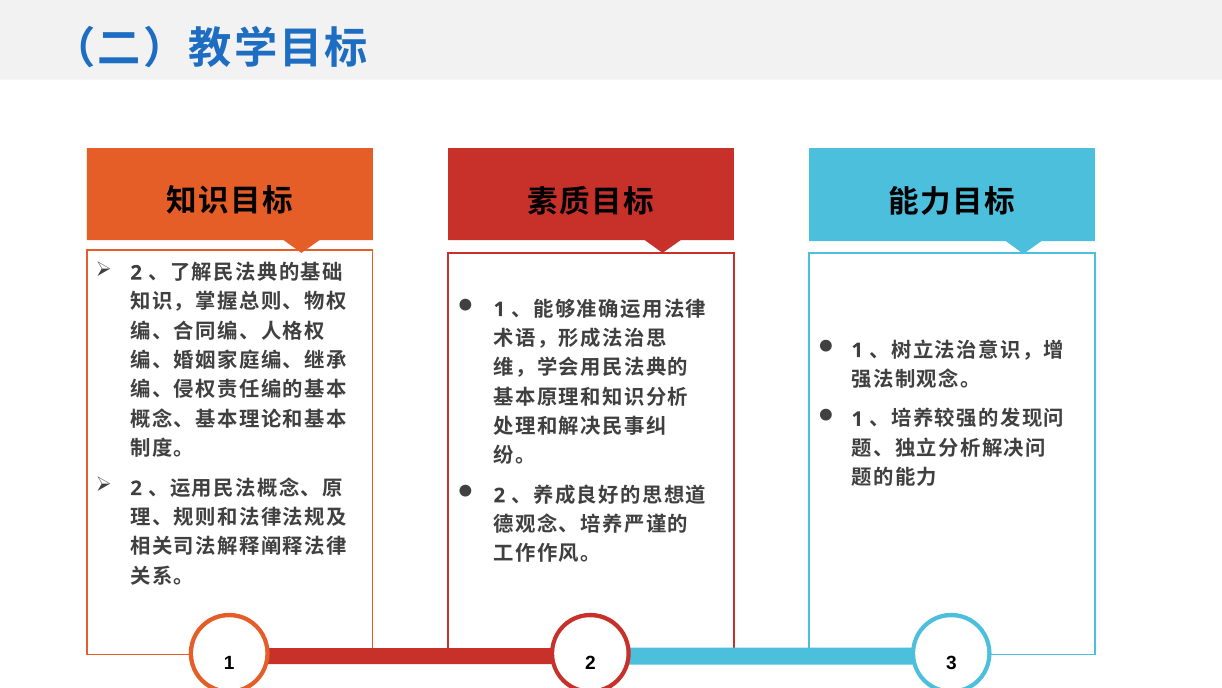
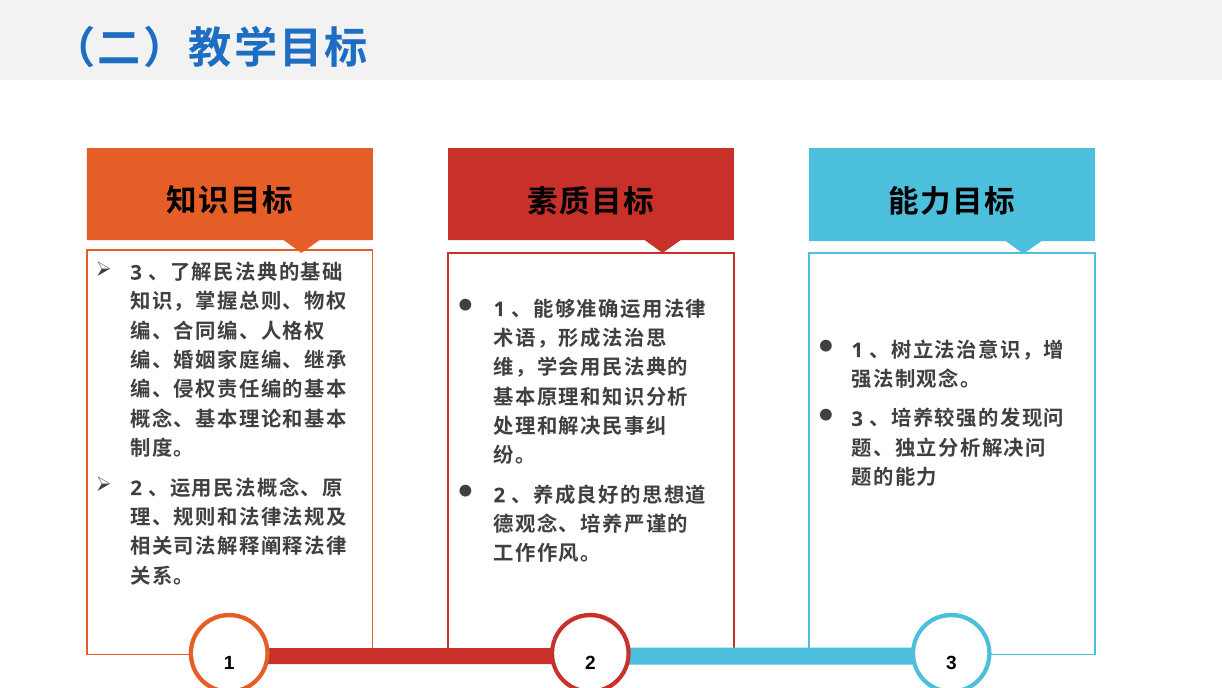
2 at (136, 273): 2 -> 3
1 at (857, 419): 1 -> 3
